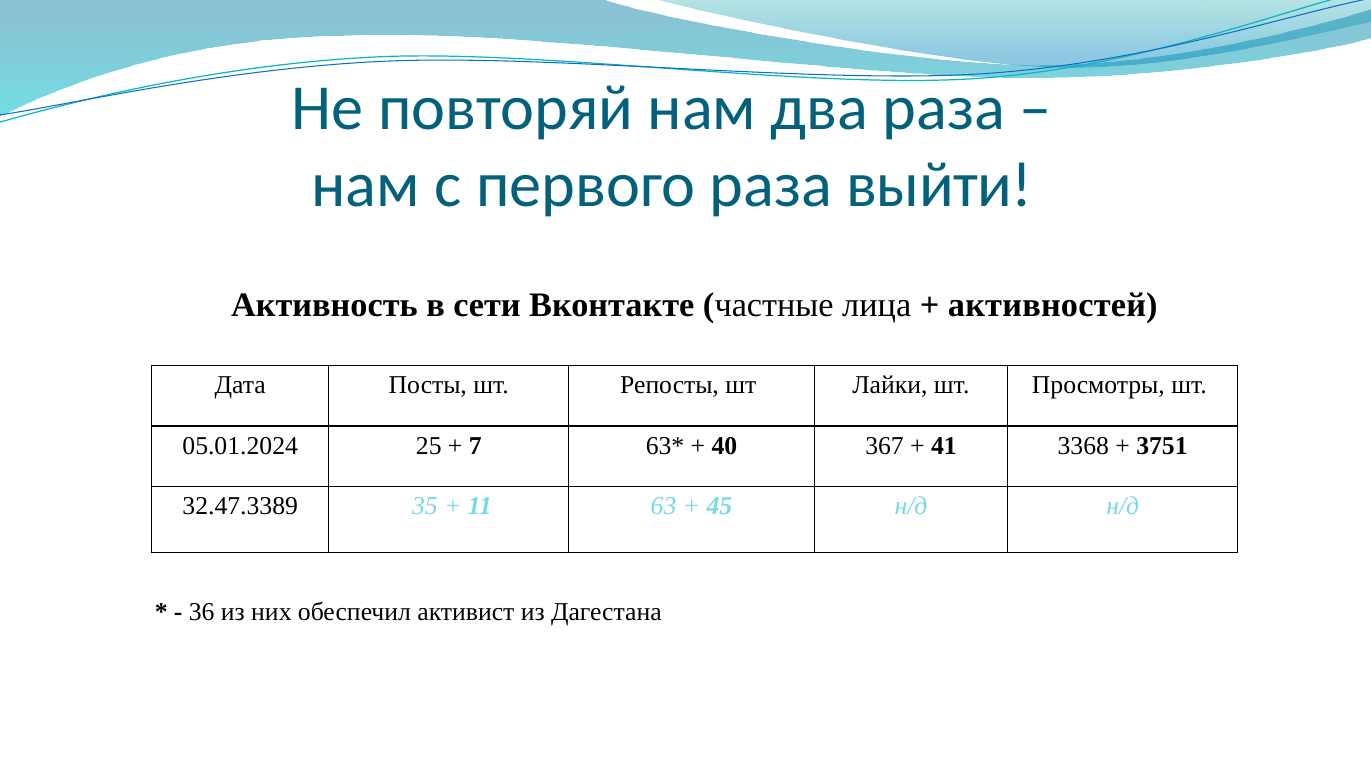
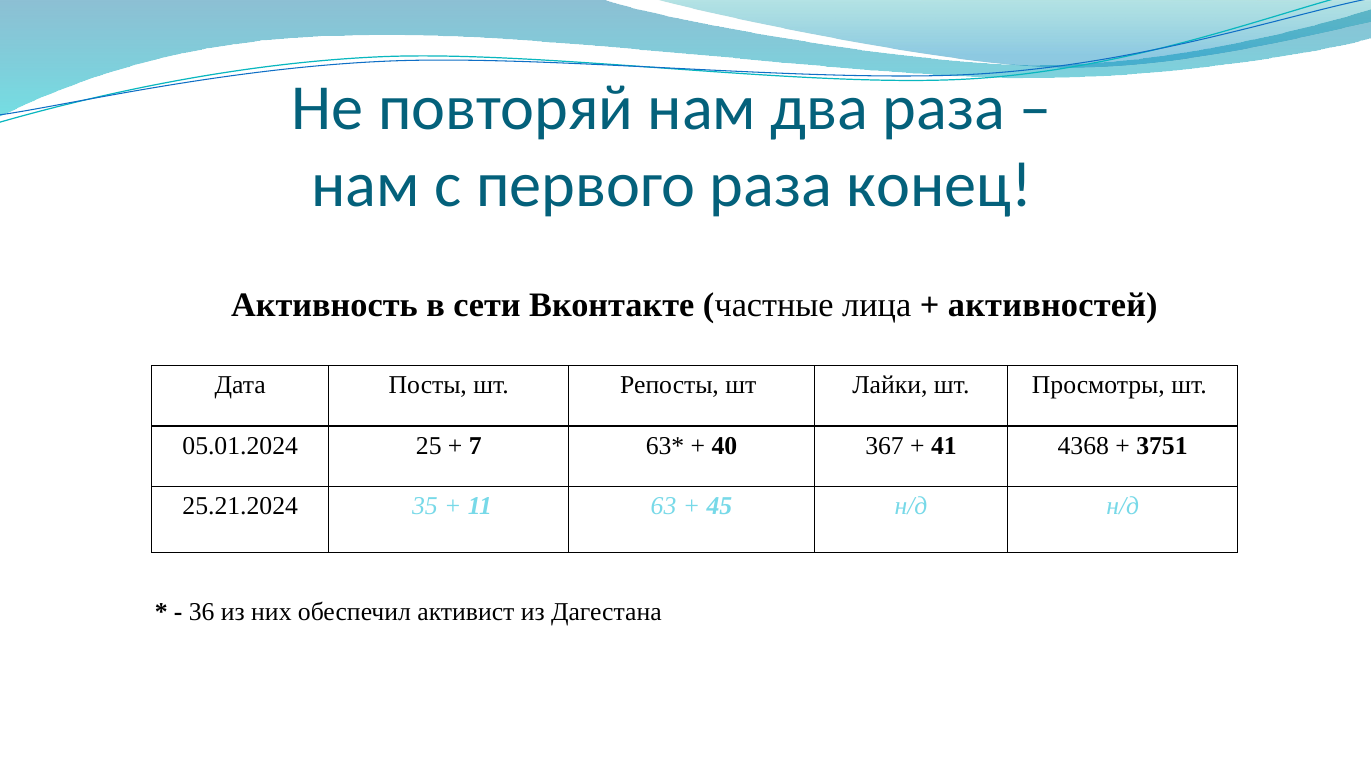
выйти: выйти -> конец
3368: 3368 -> 4368
32.47.3389: 32.47.3389 -> 25.21.2024
